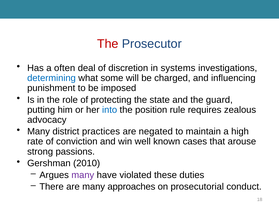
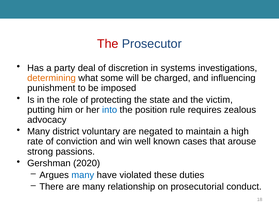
often: often -> party
determining colour: blue -> orange
guard: guard -> victim
practices: practices -> voluntary
2010: 2010 -> 2020
many at (83, 175) colour: purple -> blue
approaches: approaches -> relationship
